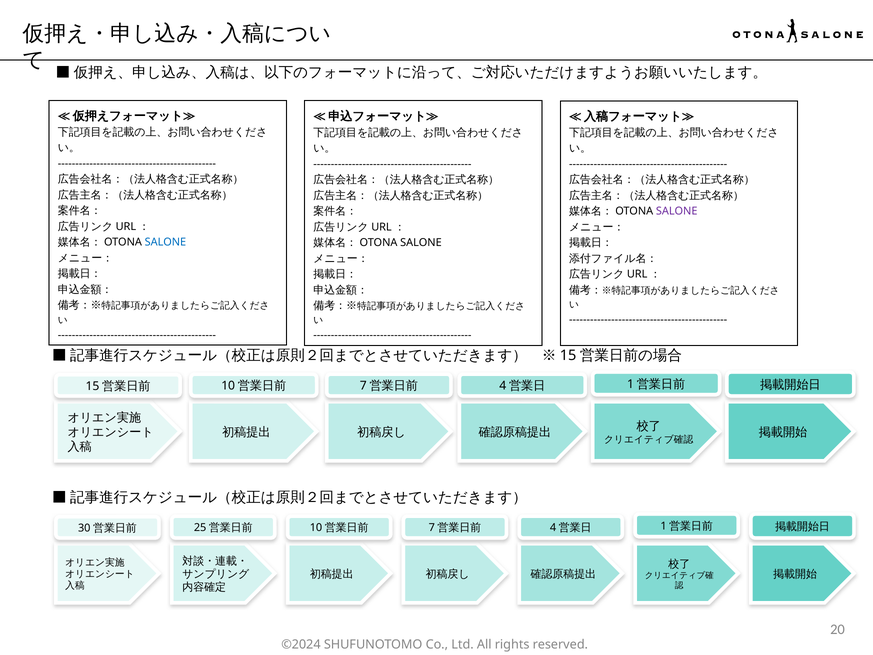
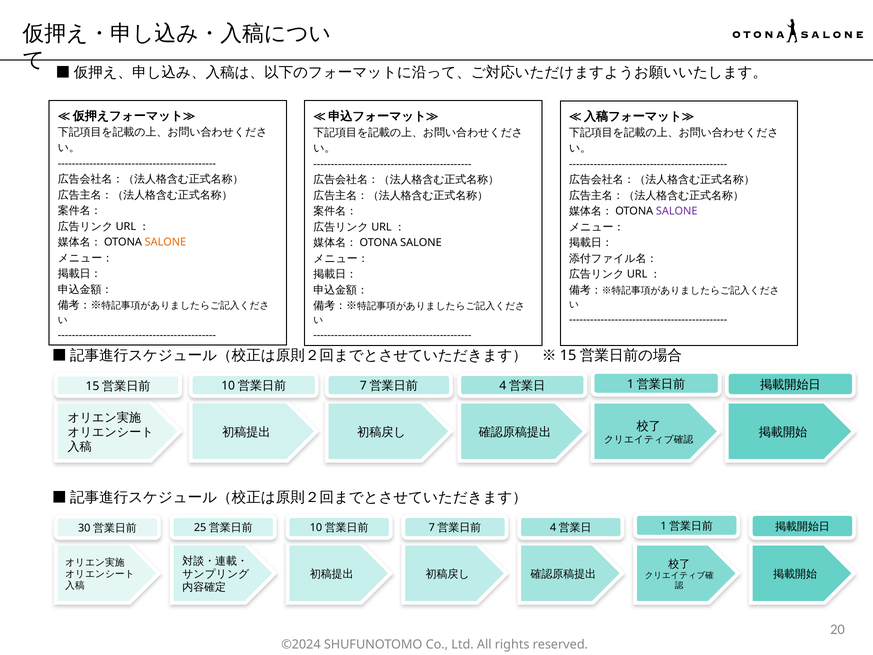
SALONE at (165, 242) colour: blue -> orange
